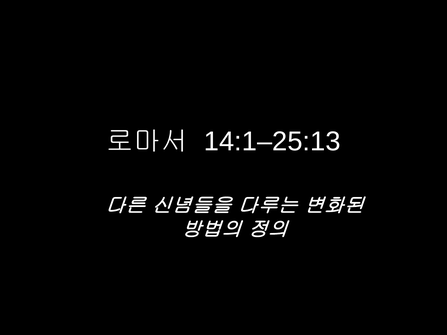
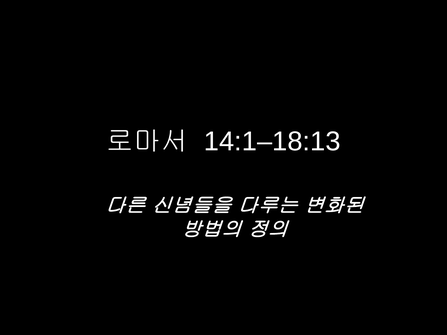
14:1–25:13: 14:1–25:13 -> 14:1–18:13
